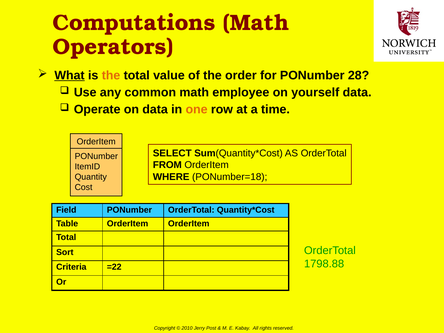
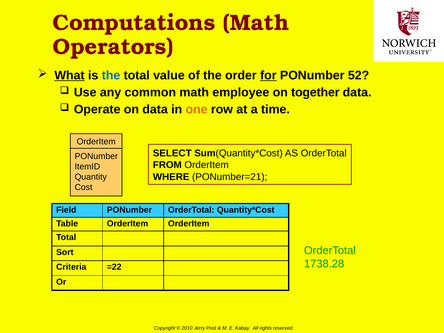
the at (111, 75) colour: orange -> blue
for underline: none -> present
28: 28 -> 52
yourself: yourself -> together
PONumber=18: PONumber=18 -> PONumber=21
1798.88: 1798.88 -> 1738.28
